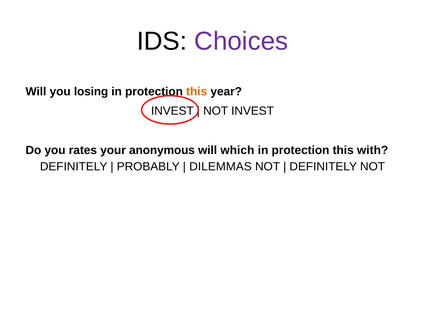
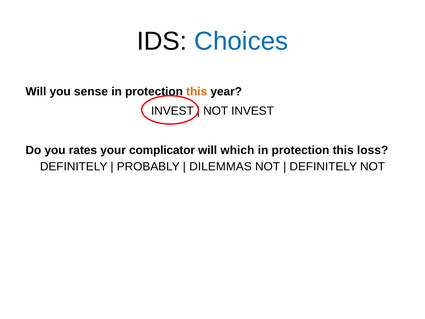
Choices colour: purple -> blue
losing: losing -> sense
anonymous: anonymous -> complicator
with: with -> loss
